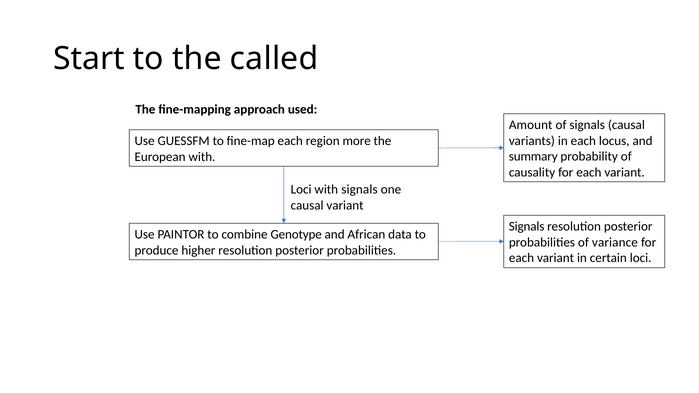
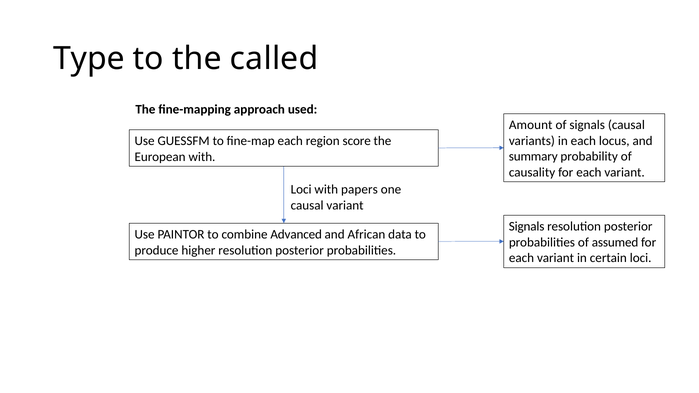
Start: Start -> Type
more: more -> score
with signals: signals -> papers
Genotype: Genotype -> Advanced
variance: variance -> assumed
